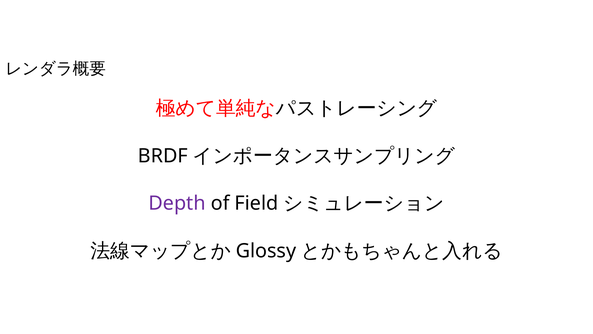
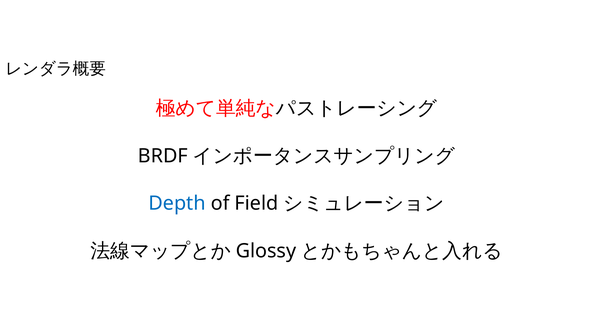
Depth colour: purple -> blue
